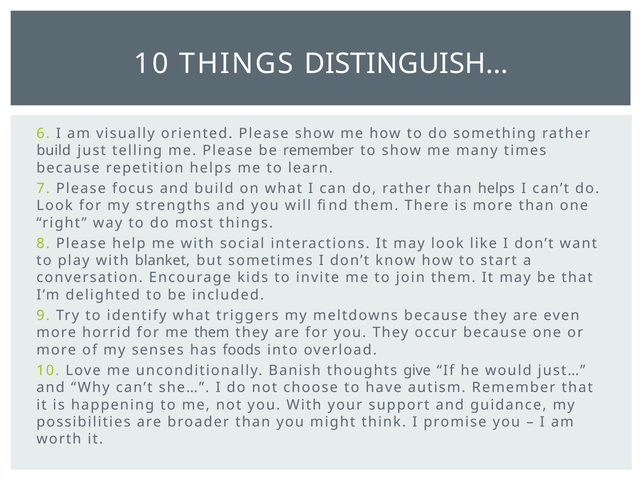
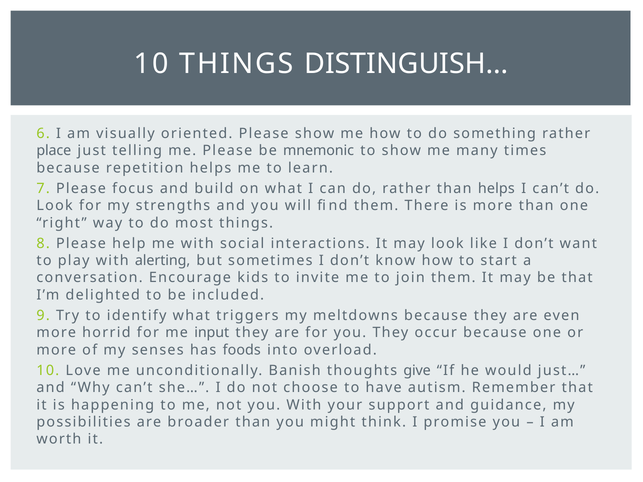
build at (54, 151): build -> place
be remember: remember -> mnemonic
blanket: blanket -> alerting
me them: them -> input
